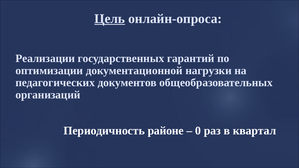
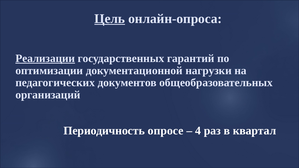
Реализации underline: none -> present
районе: районе -> опросе
0: 0 -> 4
